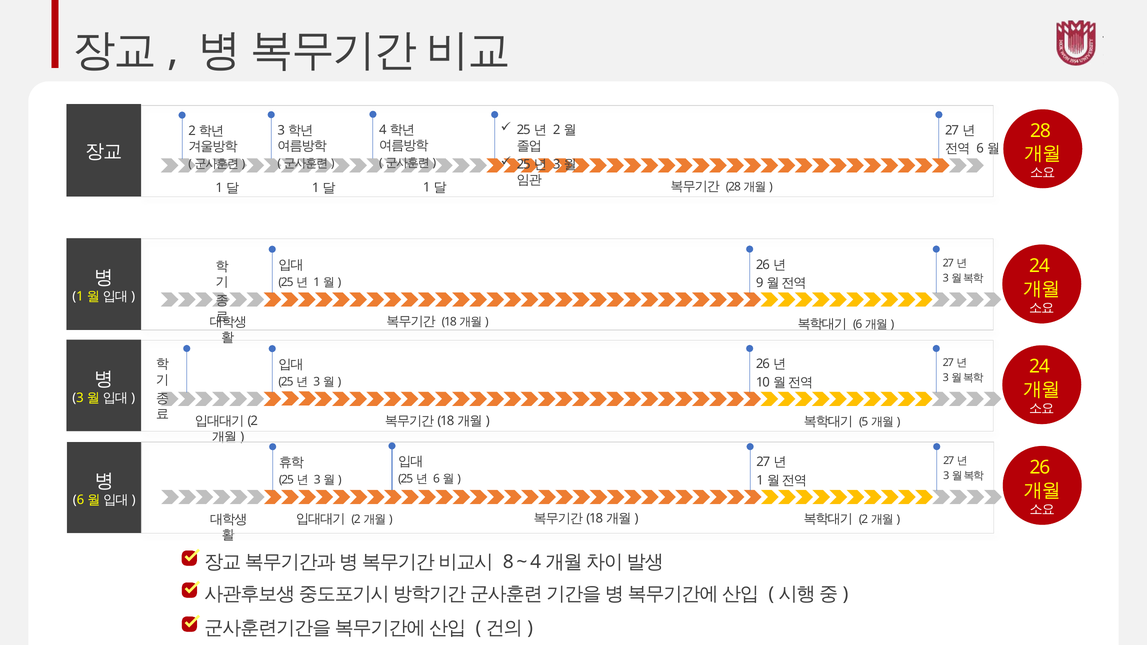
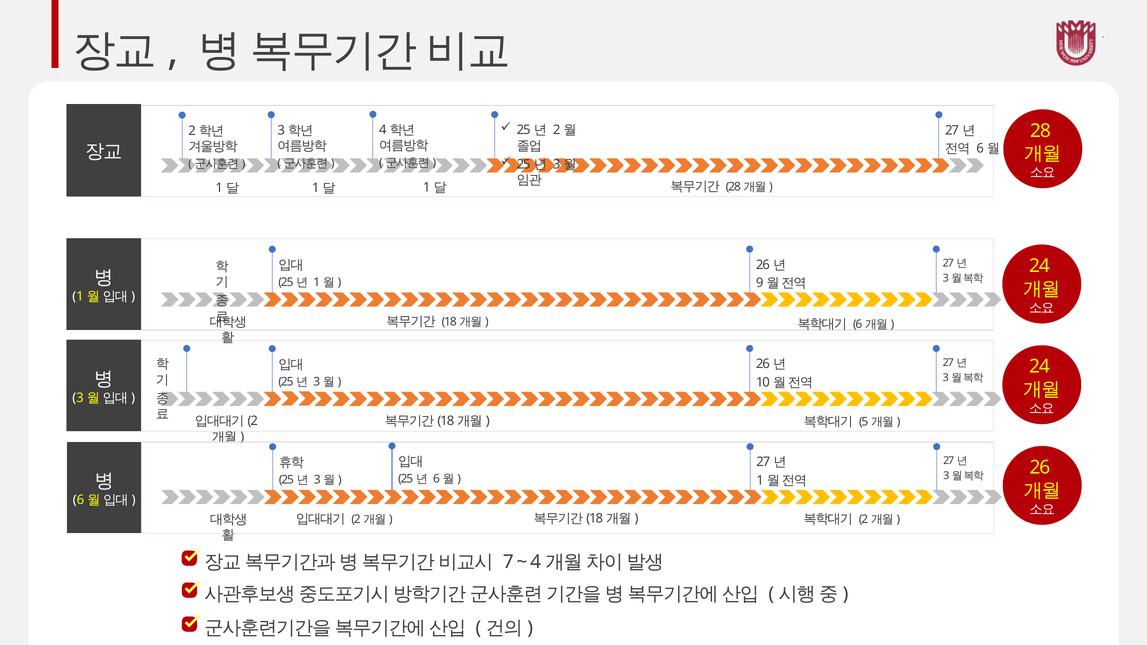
8: 8 -> 7
